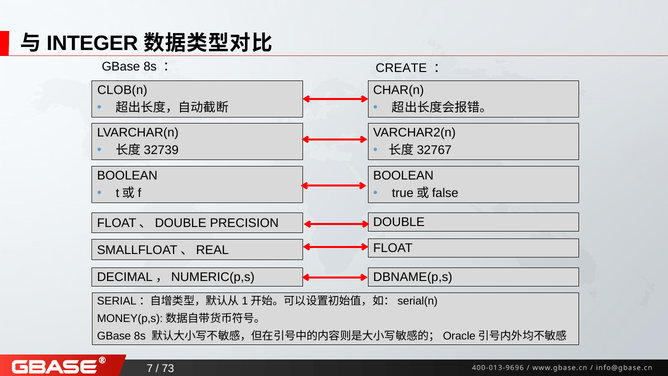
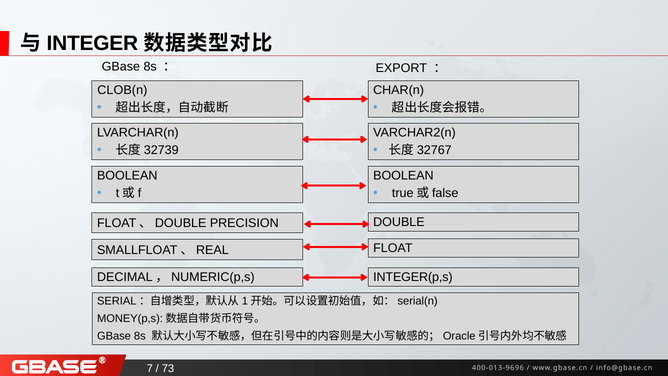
CREATE: CREATE -> EXPORT
DBNAME(p,s: DBNAME(p,s -> INTEGER(p,s
